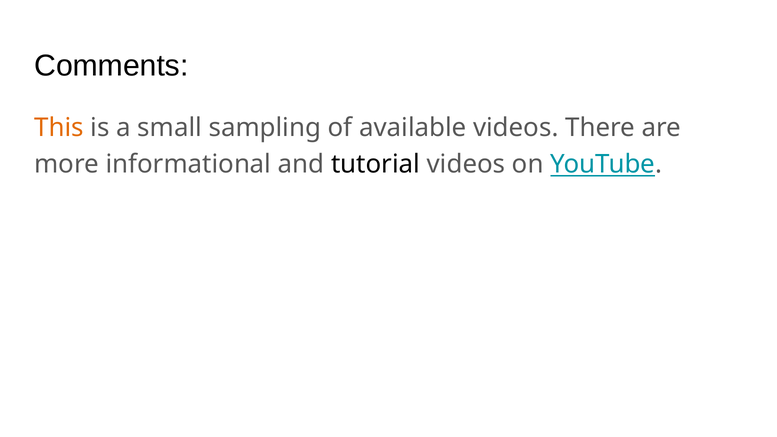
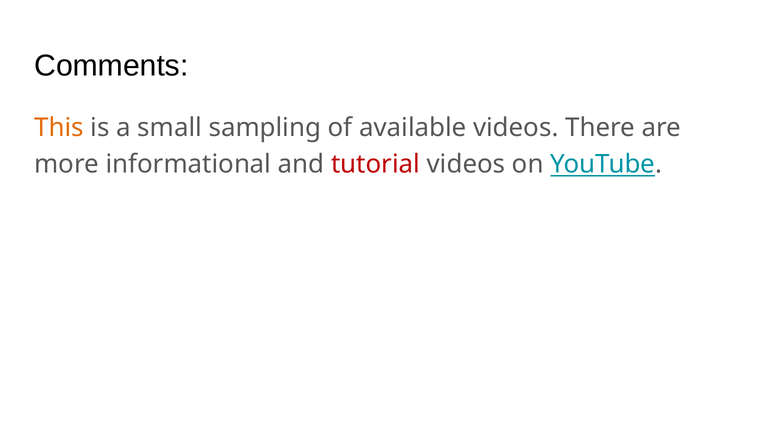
tutorial colour: black -> red
